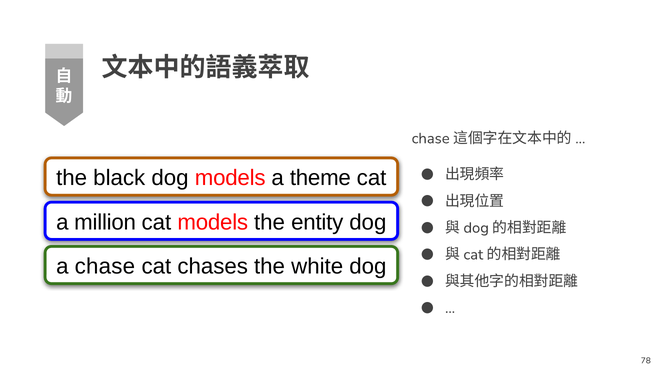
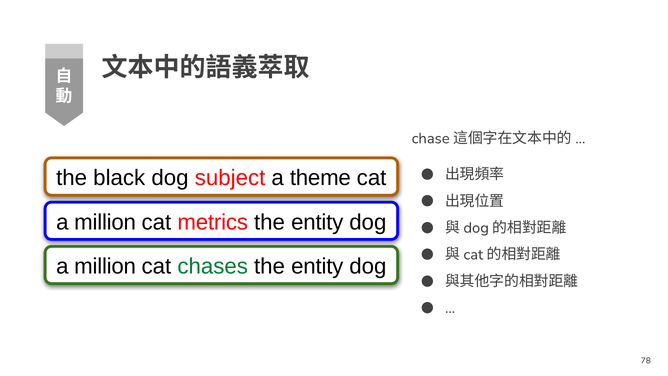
dog models: models -> subject
cat models: models -> metrics
chase at (105, 266): chase -> million
chases colour: black -> green
white at (317, 266): white -> entity
